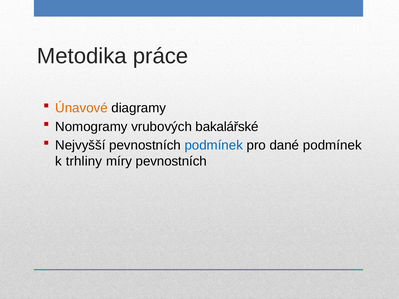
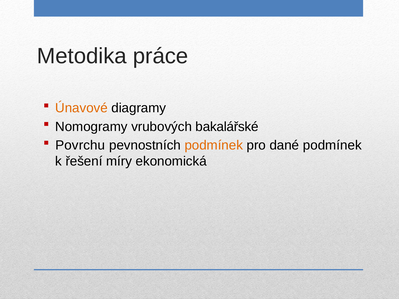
Nejvyšší: Nejvyšší -> Povrchu
podmínek at (214, 145) colour: blue -> orange
trhliny: trhliny -> řešení
míry pevnostních: pevnostních -> ekonomická
